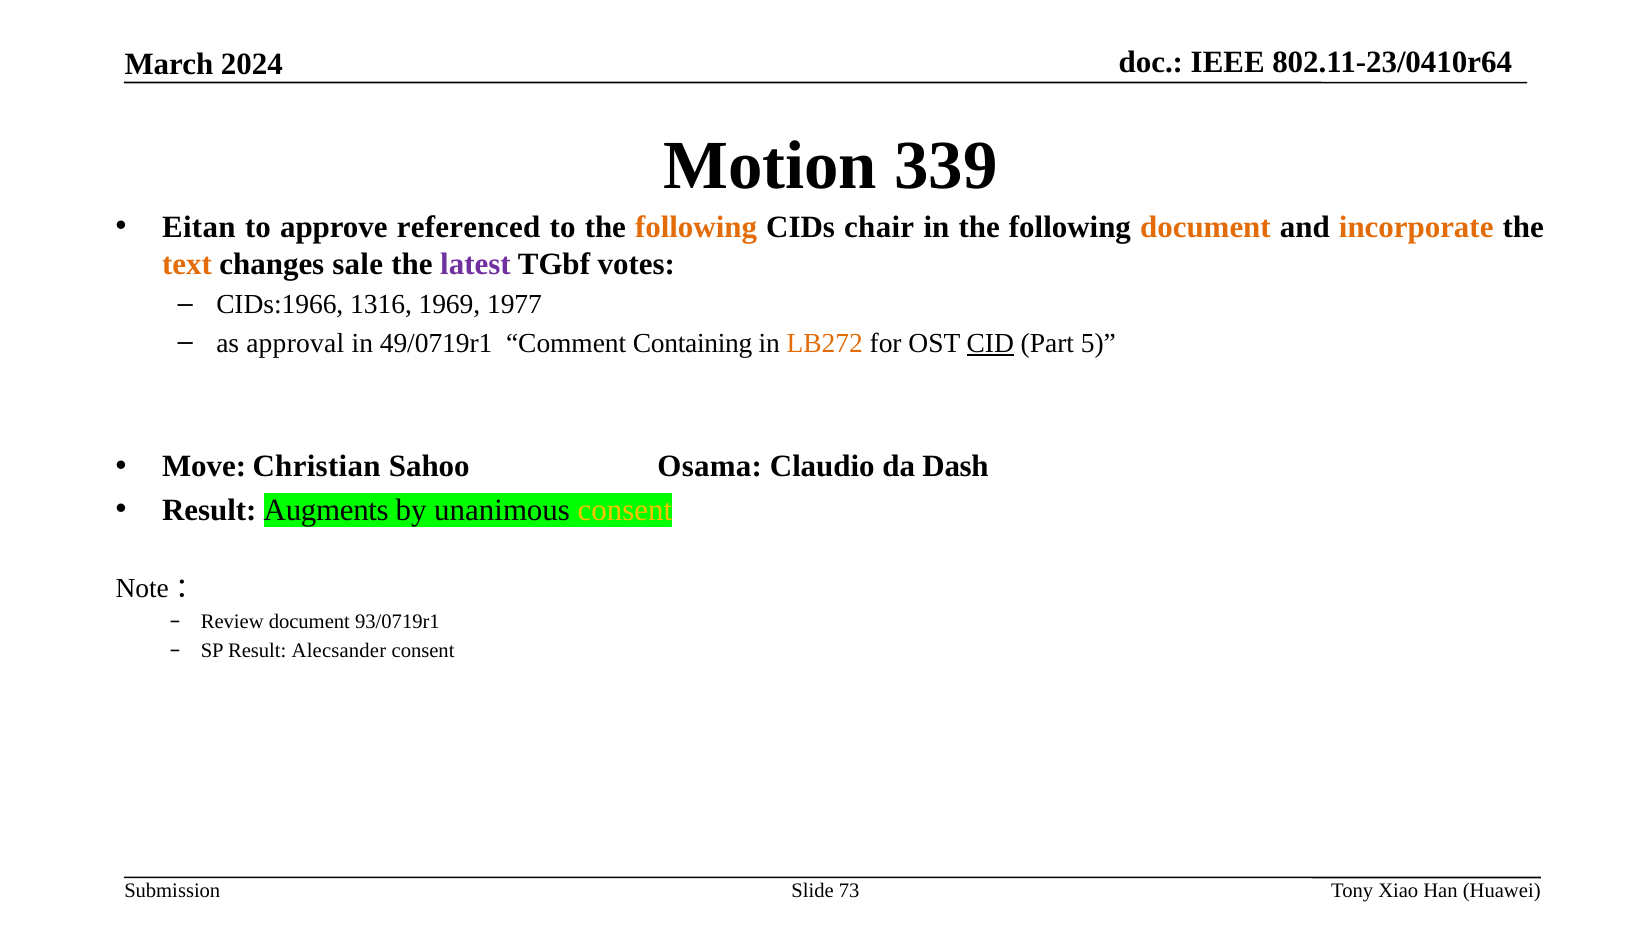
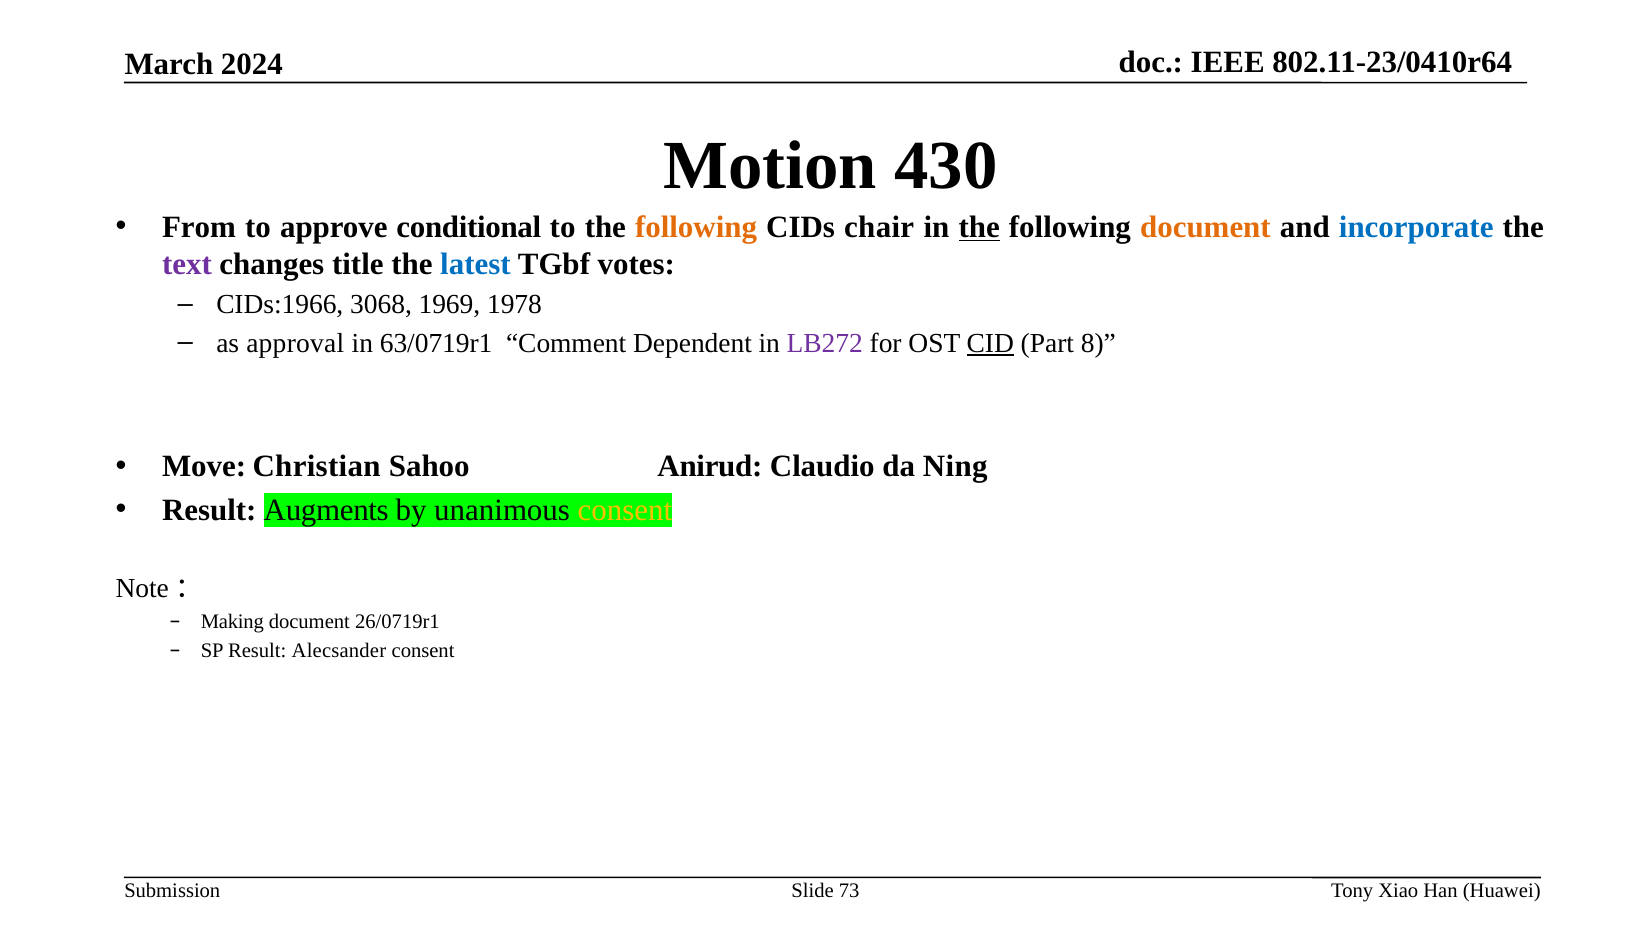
339: 339 -> 430
Eitan: Eitan -> From
referenced: referenced -> conditional
the at (979, 227) underline: none -> present
incorporate colour: orange -> blue
text colour: orange -> purple
sale: sale -> title
latest colour: purple -> blue
1316: 1316 -> 3068
1977: 1977 -> 1978
49/0719r1: 49/0719r1 -> 63/0719r1
Containing: Containing -> Dependent
LB272 colour: orange -> purple
5: 5 -> 8
Osama: Osama -> Anirud
Dash: Dash -> Ning
Review: Review -> Making
93/0719r1: 93/0719r1 -> 26/0719r1
